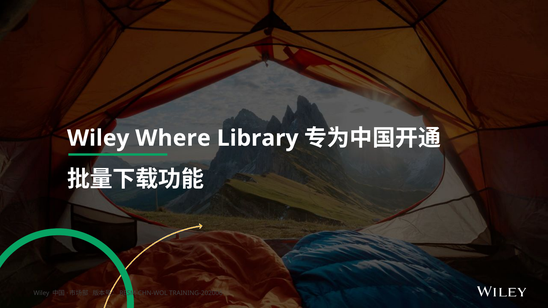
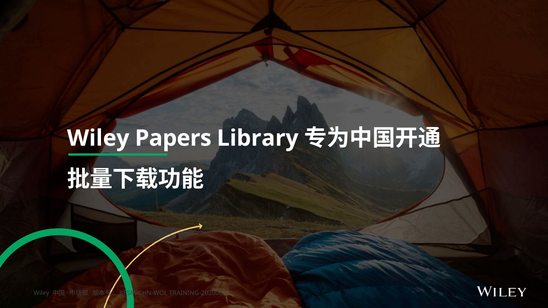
Where: Where -> Papers
